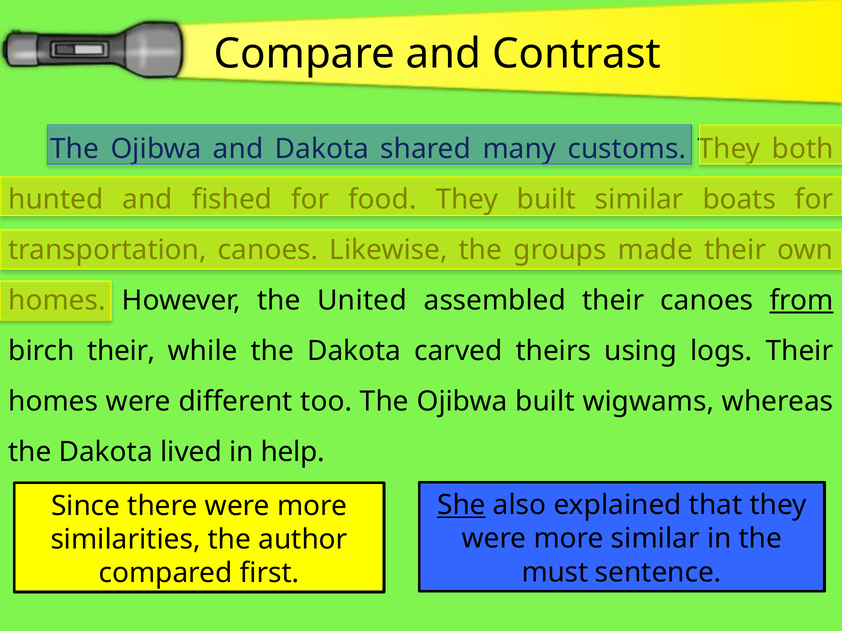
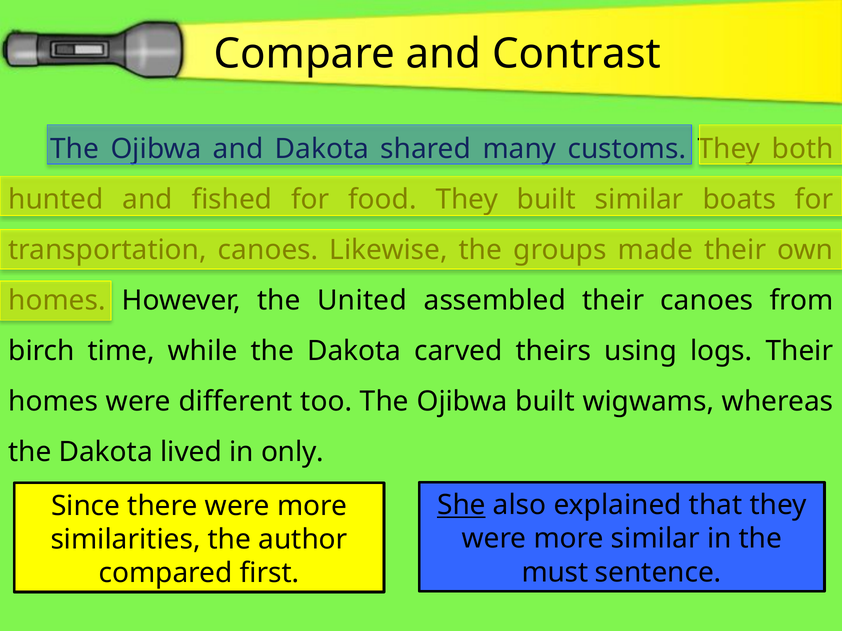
from underline: present -> none
birch their: their -> time
help: help -> only
